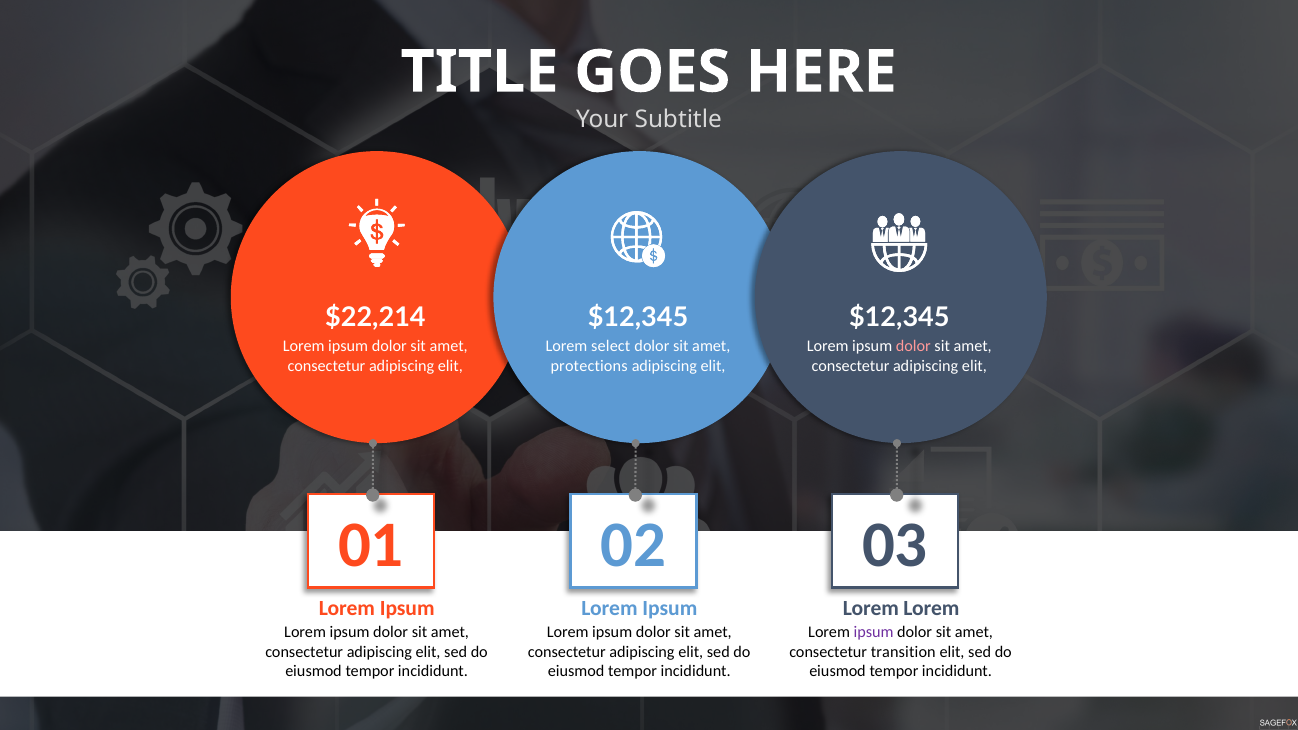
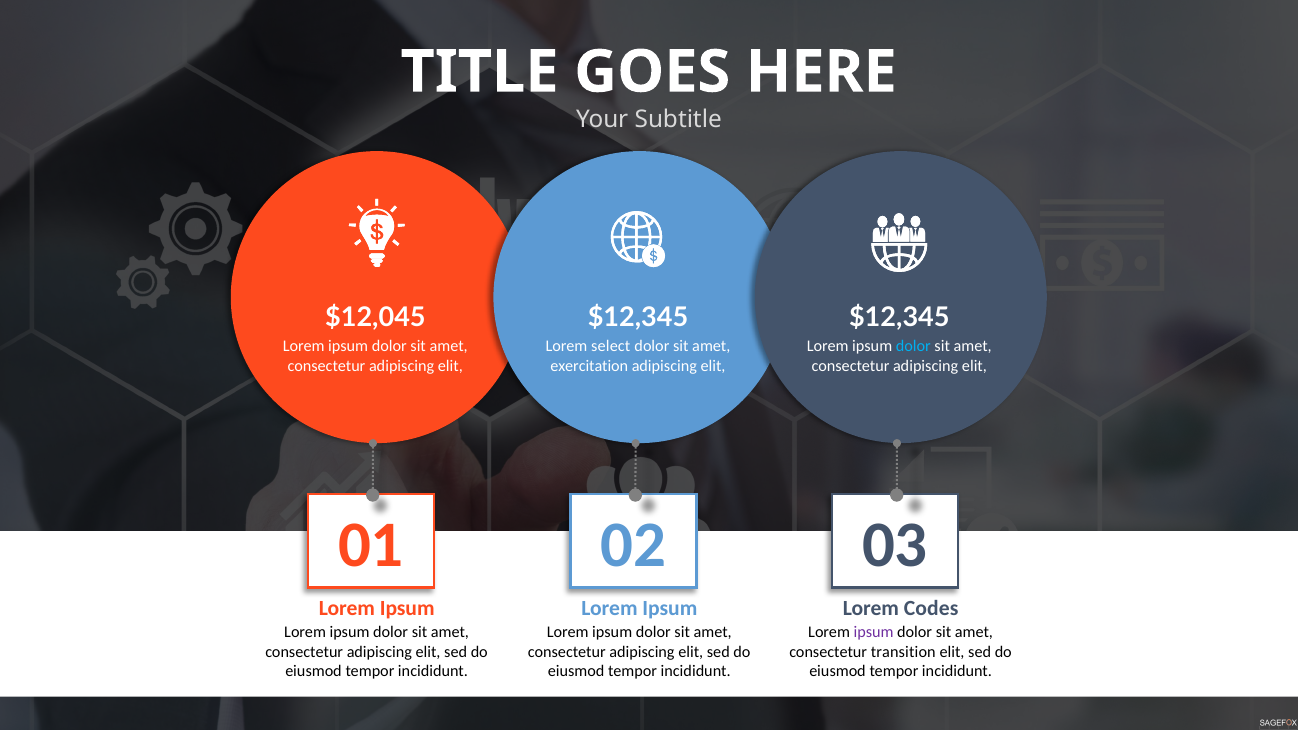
$22,214: $22,214 -> $12,045
dolor at (913, 347) colour: pink -> light blue
protections: protections -> exercitation
Lorem at (931, 609): Lorem -> Codes
